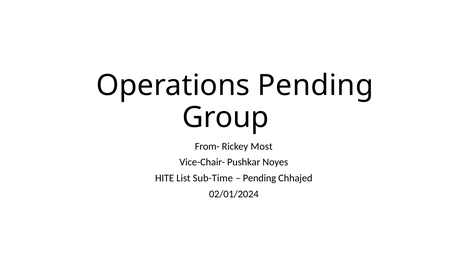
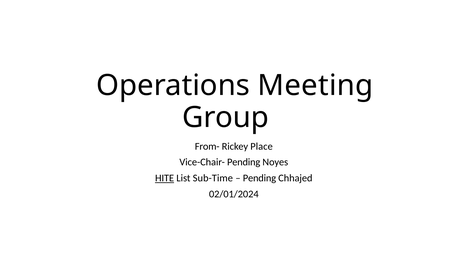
Operations Pending: Pending -> Meeting
Most: Most -> Place
Vice-Chair- Pushkar: Pushkar -> Pending
HITE underline: none -> present
